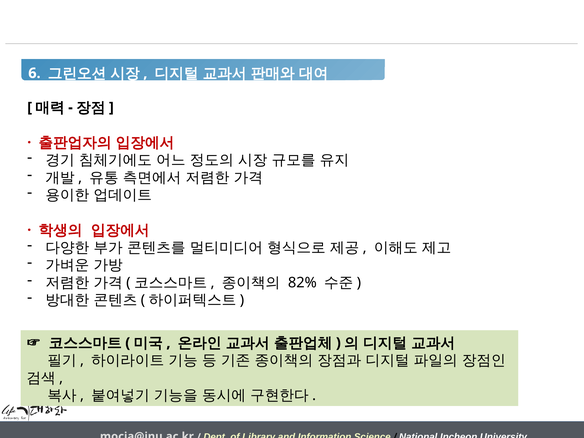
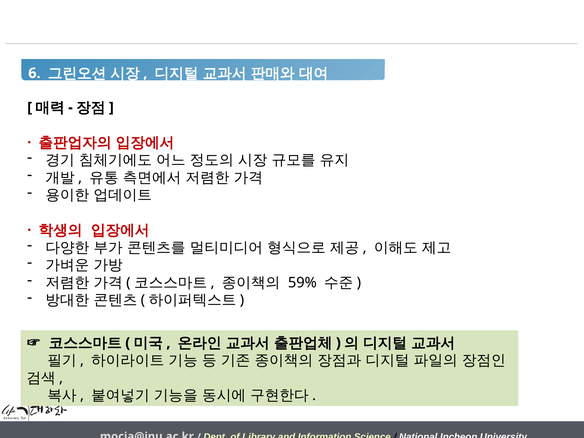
82%: 82% -> 59%
